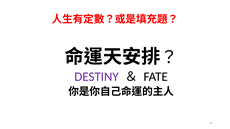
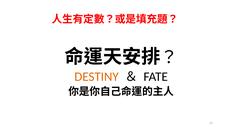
DESTINY colour: purple -> orange
